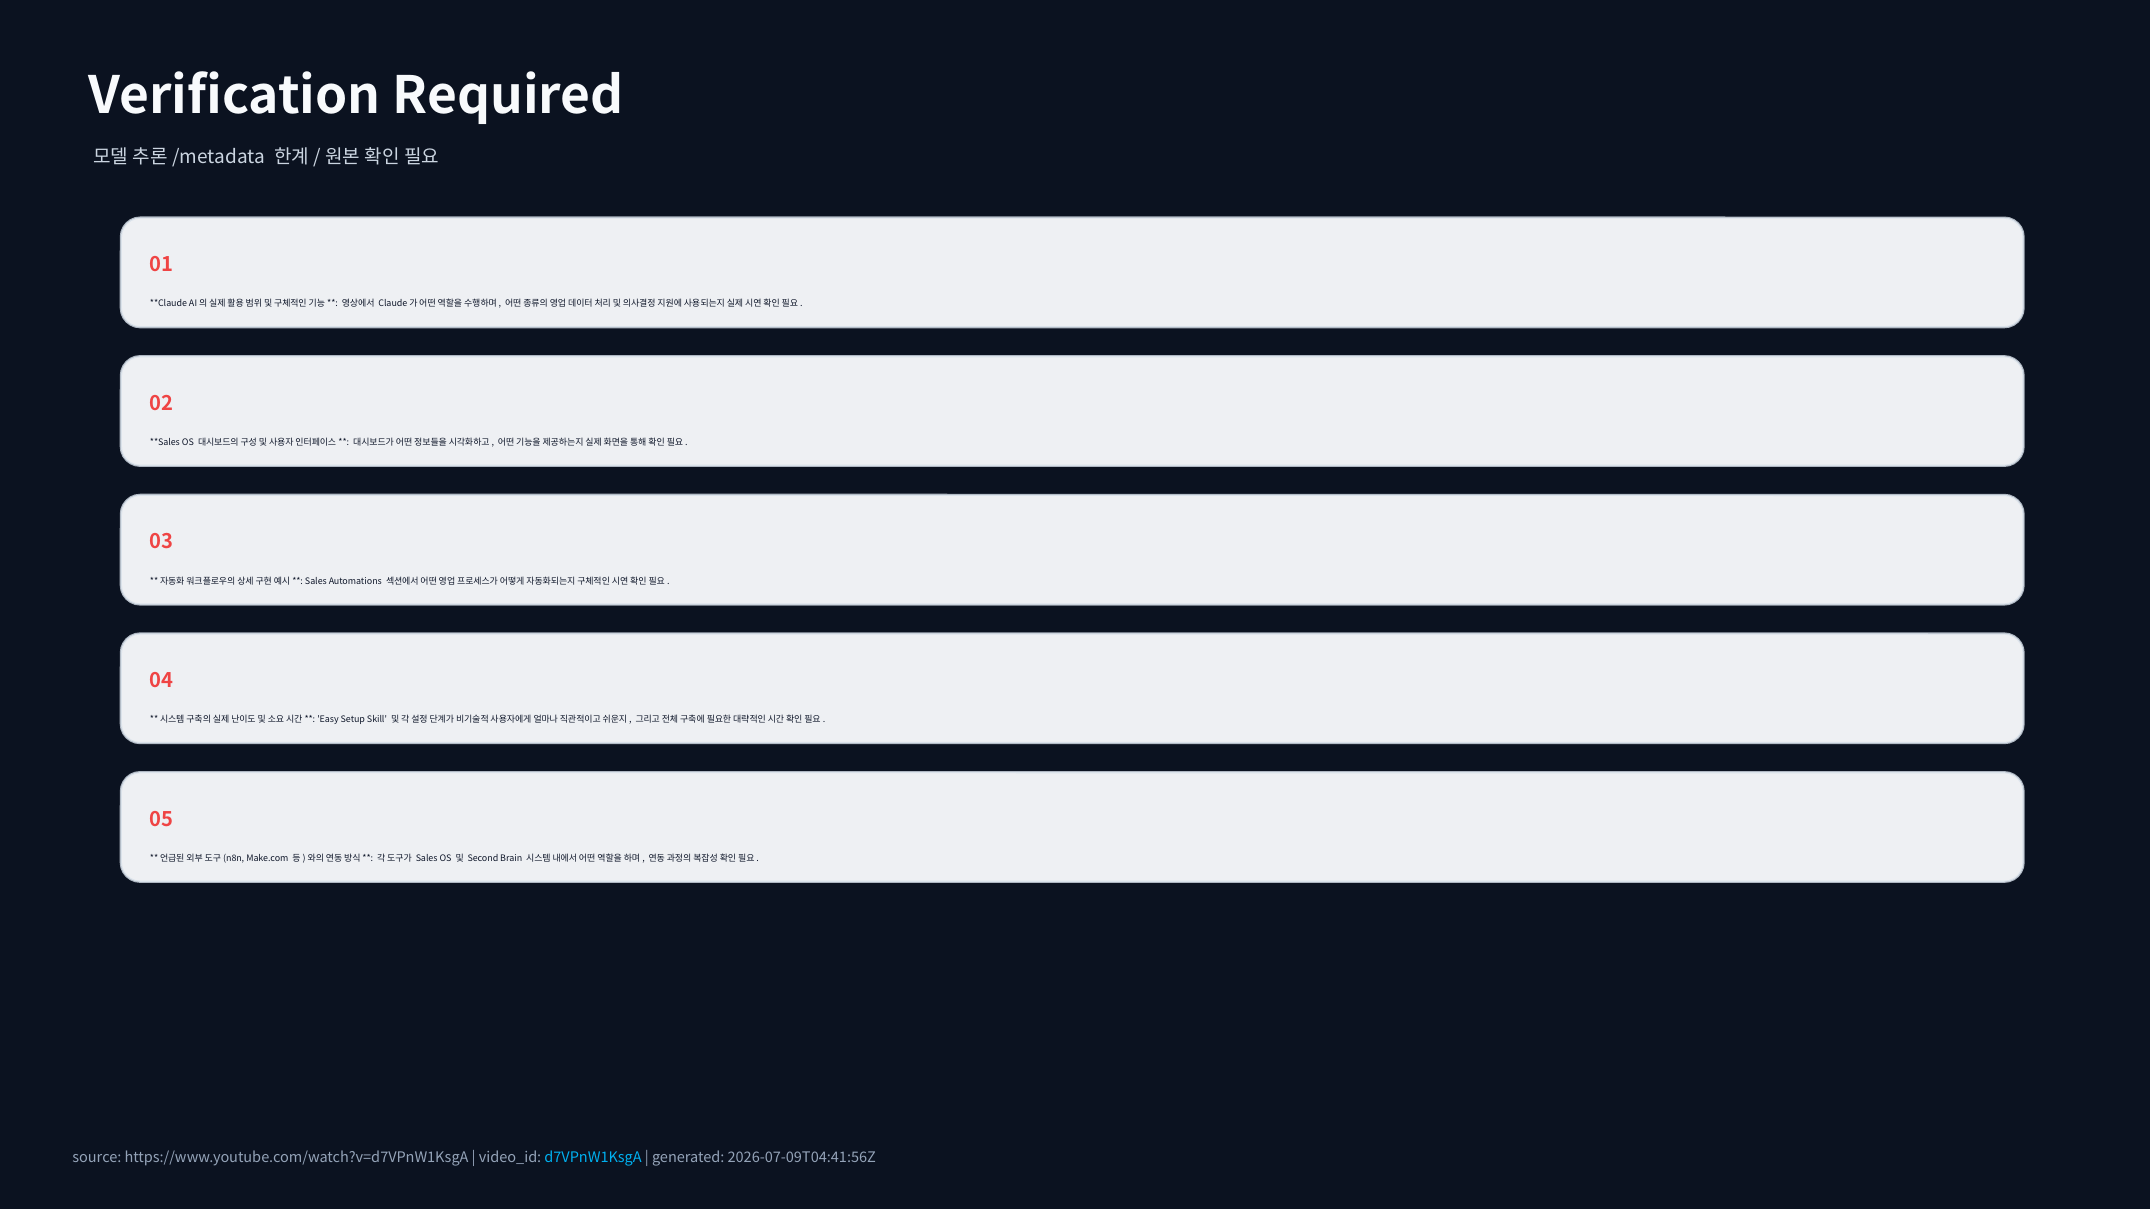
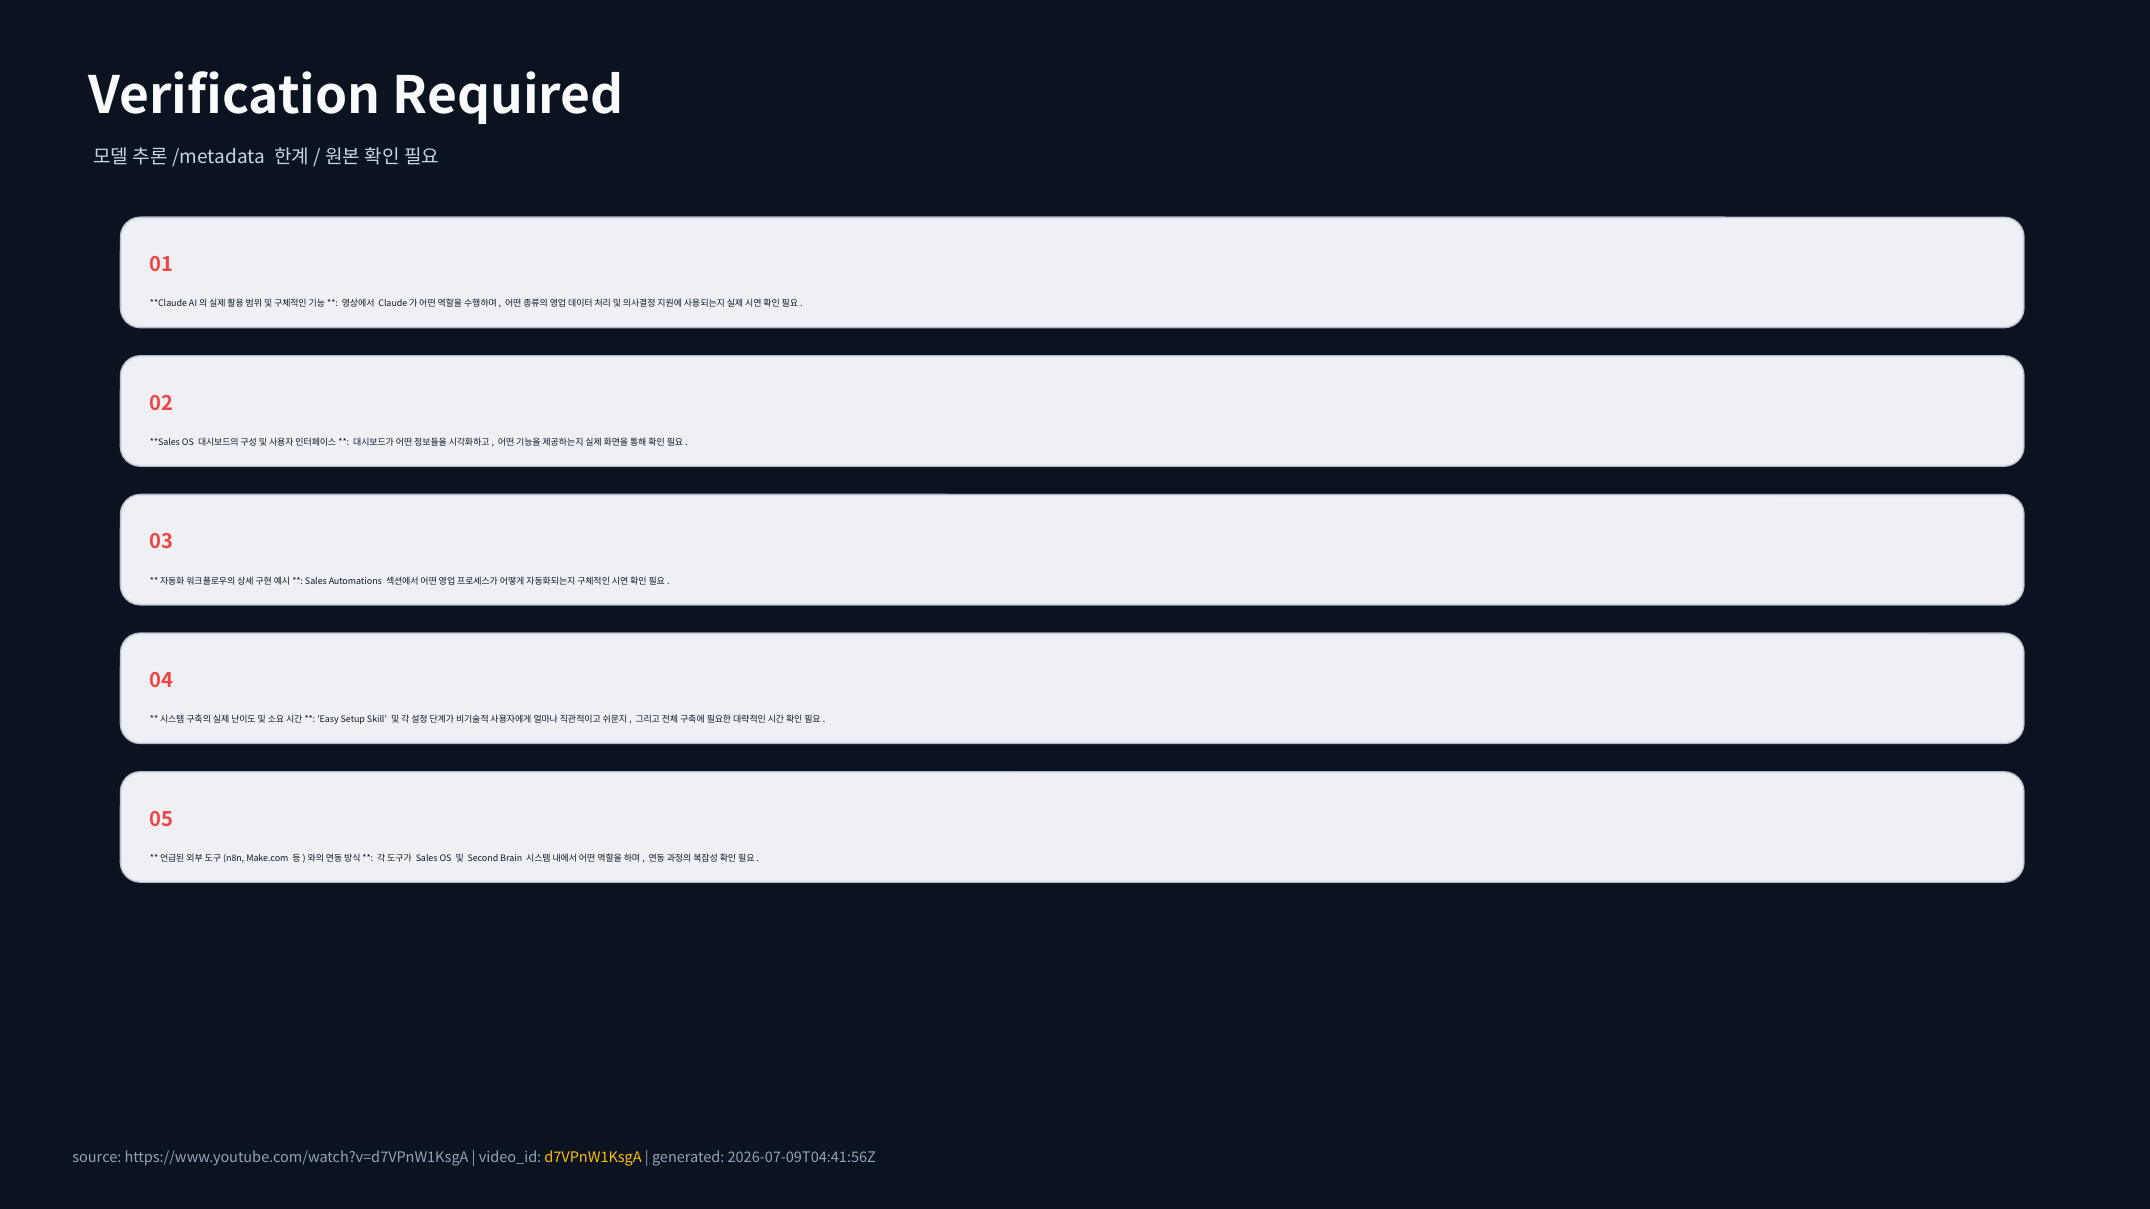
d7VPnW1KsgA colour: light blue -> yellow
